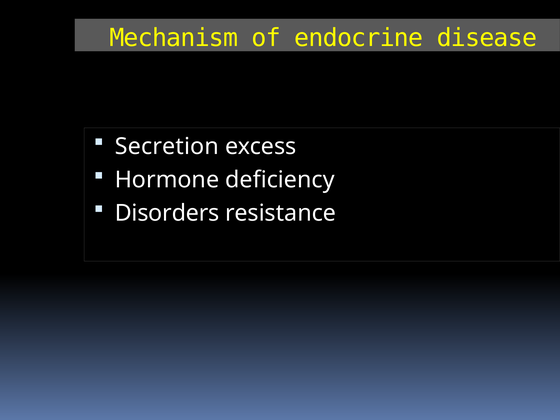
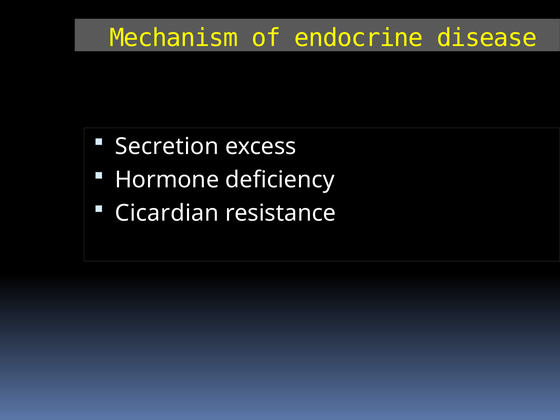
Disorders: Disorders -> Cicardian
